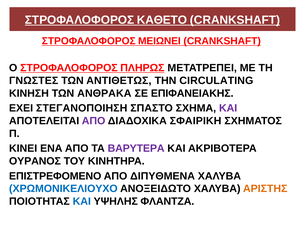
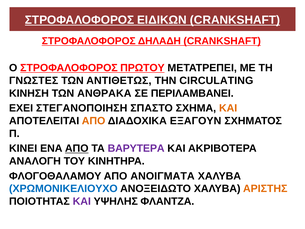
ΚΑΘΕΤΟ: ΚΑΘΕΤΟ -> ΕΙΔΙΚΩΝ
ΜΕΙΩΝΕΙ: ΜΕΙΩΝΕΙ -> ΔΗΛΑΔΗ
ΠΛΗΡΩΣ: ΠΛΗΡΩΣ -> ΠΡΩΤΟΥ
ΕΠΙΦΑΝΕΙΑΚΗΣ: ΕΠΙΦΑΝΕΙΑΚΗΣ -> ΠΕΡΙΛΑΜΒΑΝΕΙ
ΚΑΙ at (228, 108) colour: purple -> orange
ΑΠΟ at (94, 121) colour: purple -> orange
ΣΦΑΙΡΙΚΗ: ΣΦΑΙΡΙΚΗ -> ΕΞΑΓΟΥΝ
ΑΠΟ at (77, 148) underline: none -> present
ΟΥΡΑΝΟΣ: ΟΥΡΑΝΟΣ -> ΑΝΑΛΟΓΗ
ΕΠΙΣΤΡΕΦΟΜΕΝΟ: ΕΠΙΣΤΡΕΦΟΜΕΝΟ -> ΦΛΟΓΟΘΑΛΑΜΟΥ
ΔΙΠΥΘΜΕΝΑ: ΔΙΠΥΘΜΕΝΑ -> ΑΝΟΙΓΜΑΤΑ
ΚΑΙ at (82, 201) colour: blue -> purple
